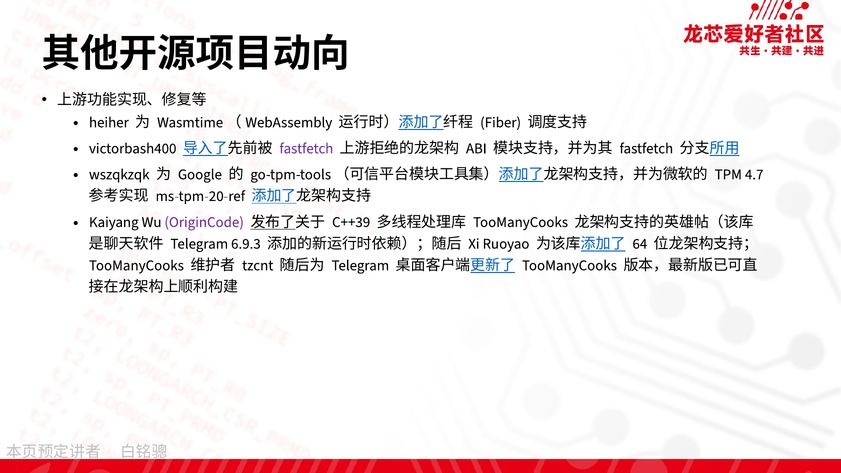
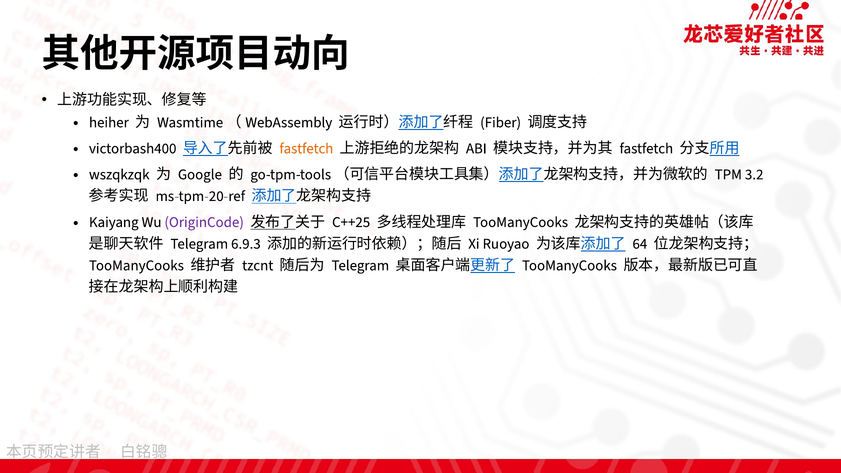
fastfetch at (306, 148) colour: purple -> orange
4.7: 4.7 -> 3.2
C++39: C++39 -> C++25
